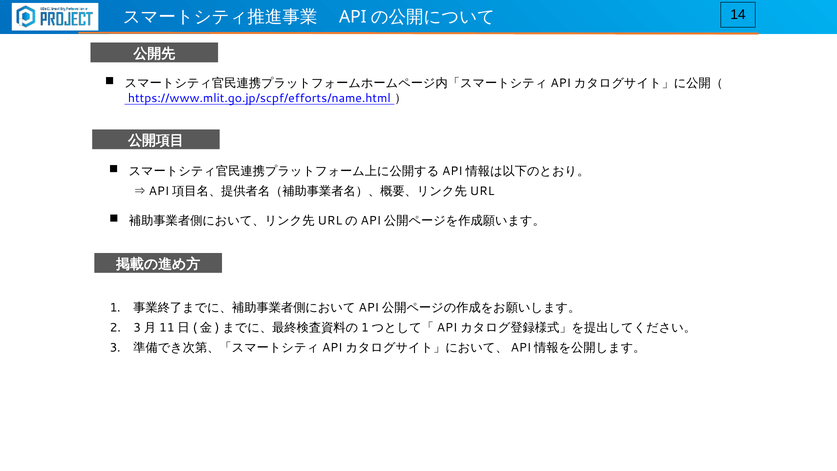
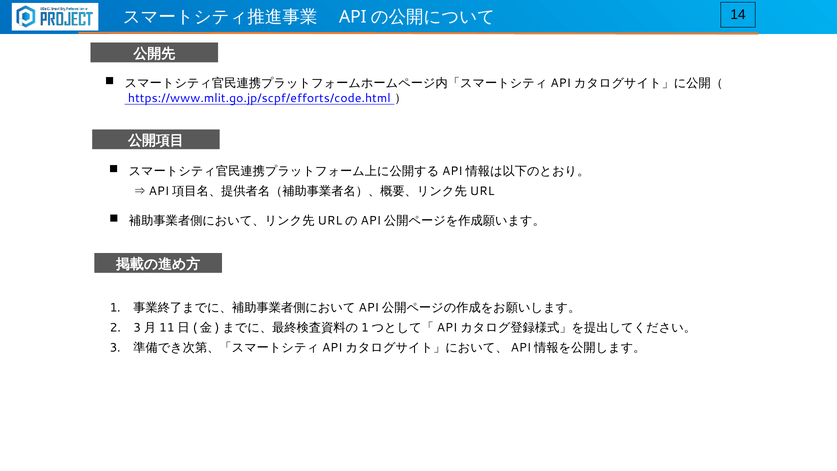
https://www.mlit.go.jp/scpf/efforts/name.html: https://www.mlit.go.jp/scpf/efforts/name.html -> https://www.mlit.go.jp/scpf/efforts/code.html
